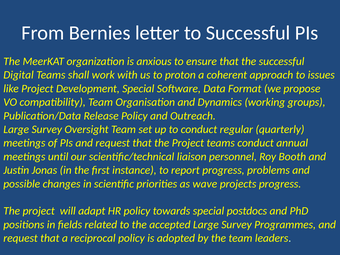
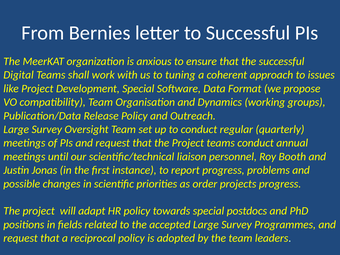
proton: proton -> tuning
wave: wave -> order
